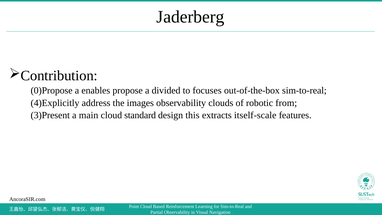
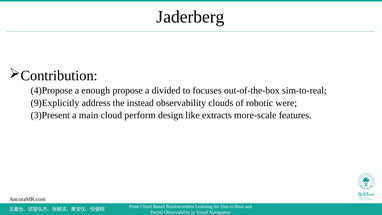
0)Propose: 0)Propose -> 4)Propose
enables: enables -> enough
4)Explicitly: 4)Explicitly -> 9)Explicitly
images: images -> instead
from: from -> were
standard: standard -> perform
this: this -> like
itself-scale: itself-scale -> more-scale
